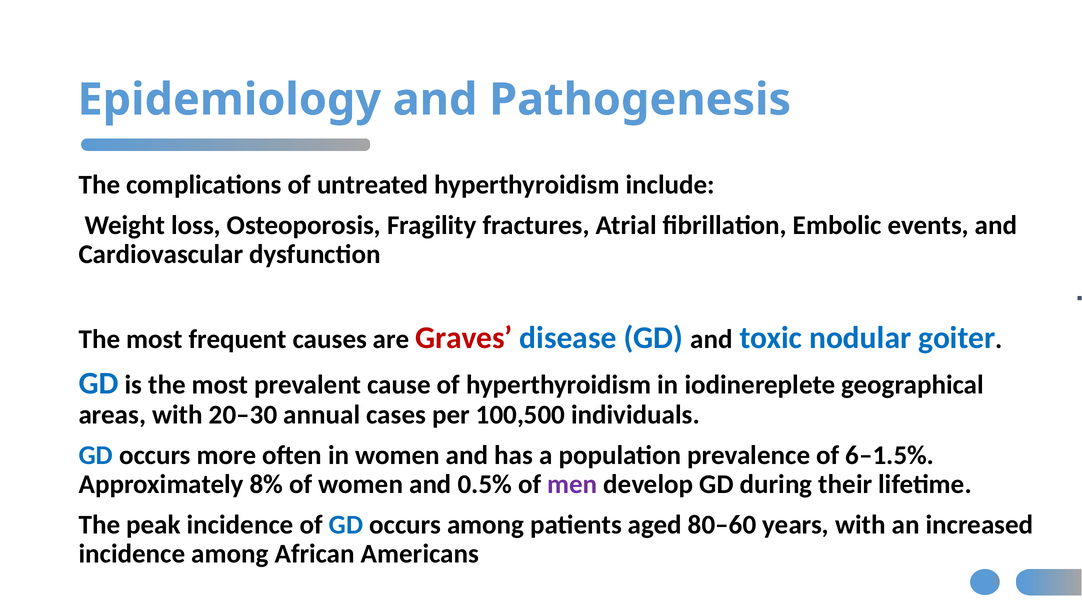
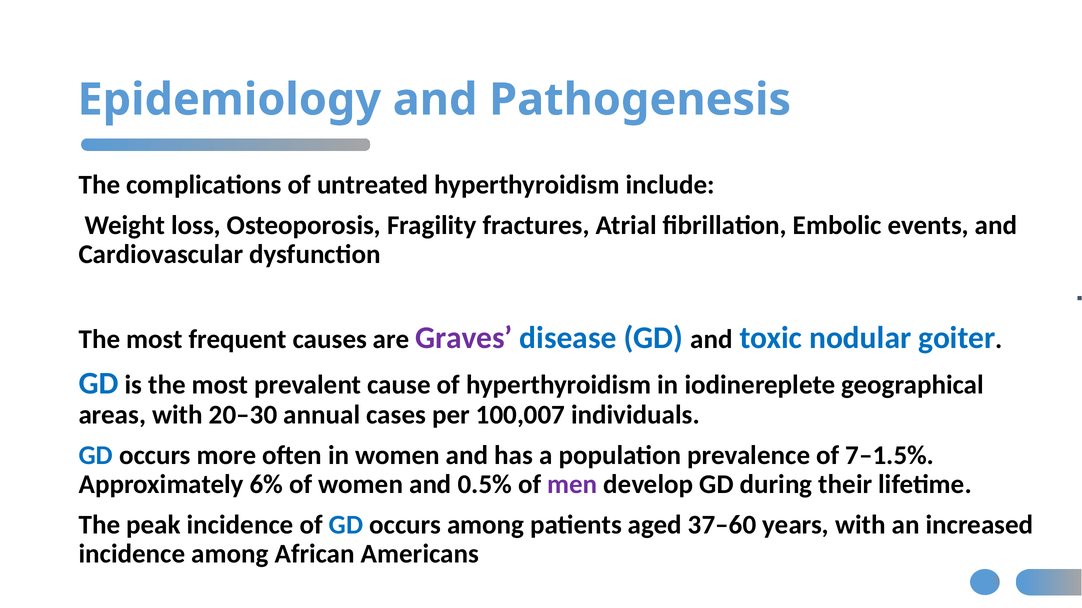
Graves colour: red -> purple
100,500: 100,500 -> 100,007
6–1.5%: 6–1.5% -> 7–1.5%
8%: 8% -> 6%
80–60: 80–60 -> 37–60
